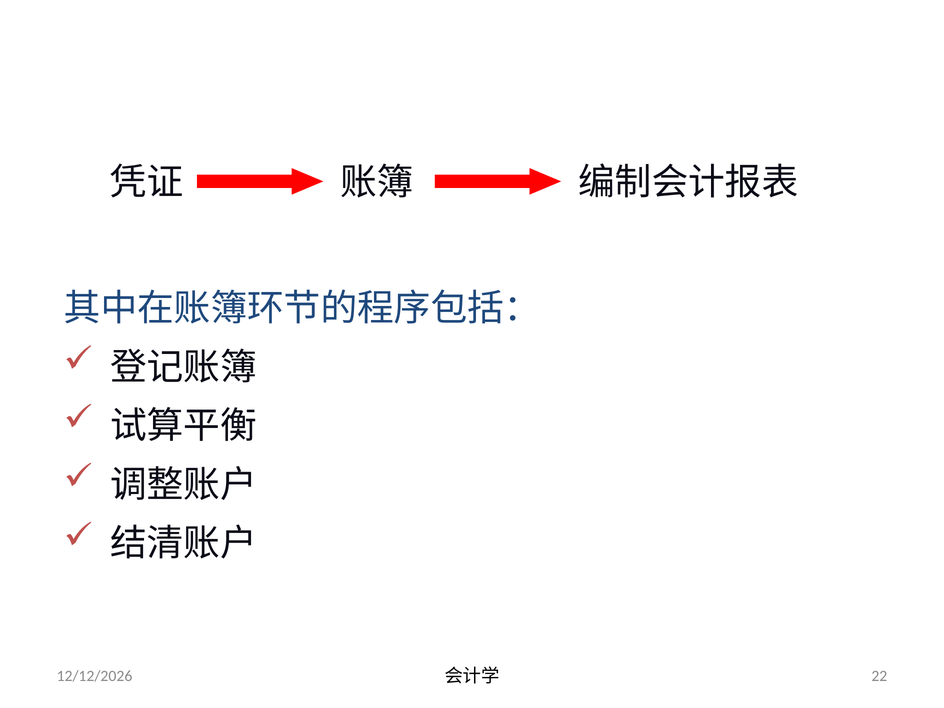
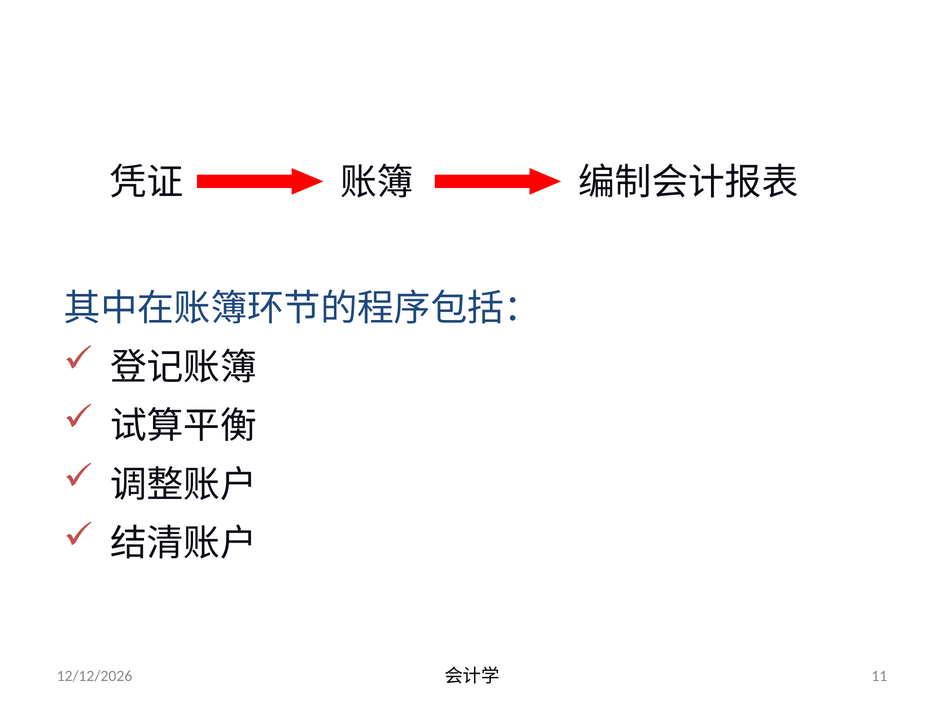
22: 22 -> 11
